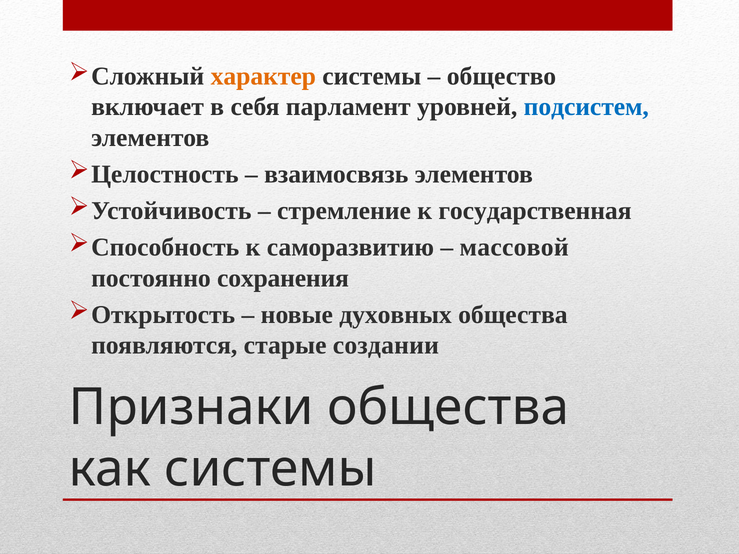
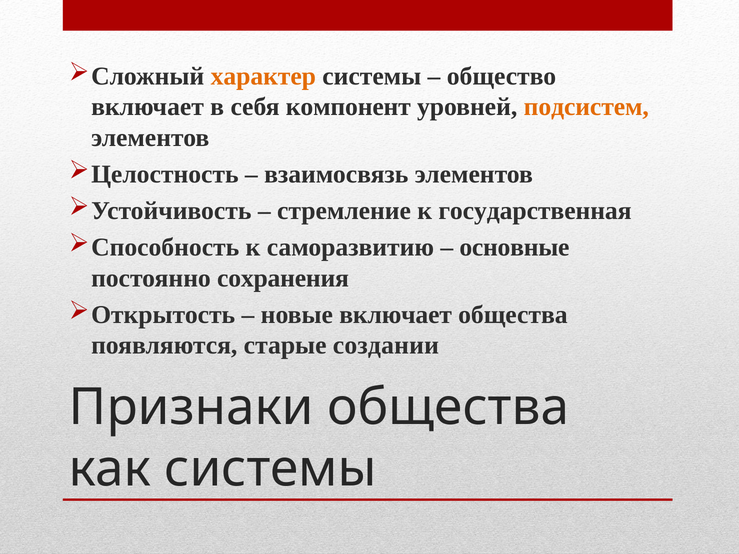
парламент: парламент -> компонент
подсистем colour: blue -> orange
массовой: массовой -> основные
новые духовных: духовных -> включает
